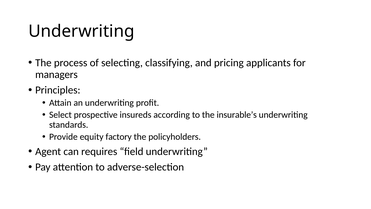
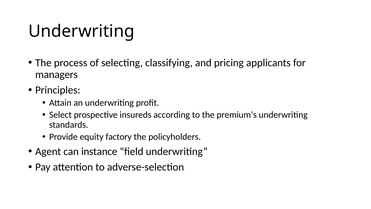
insurable’s: insurable’s -> premium’s
requires: requires -> instance
